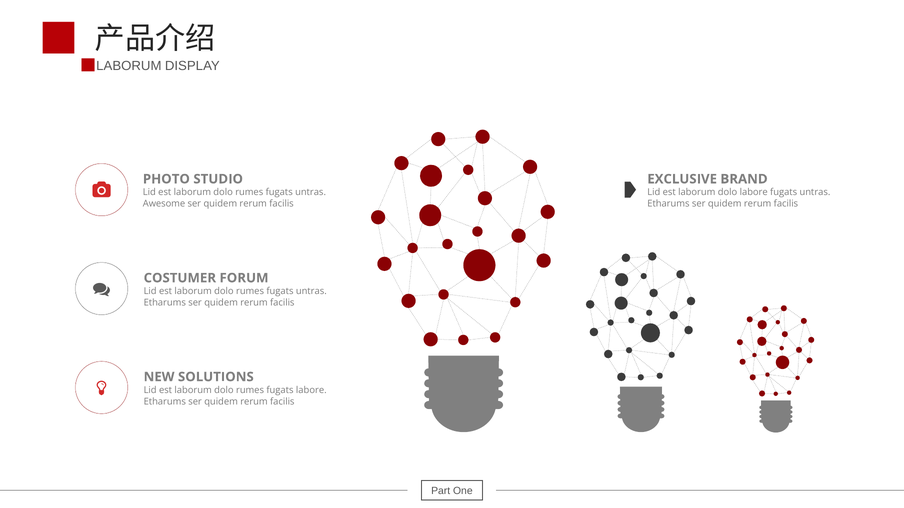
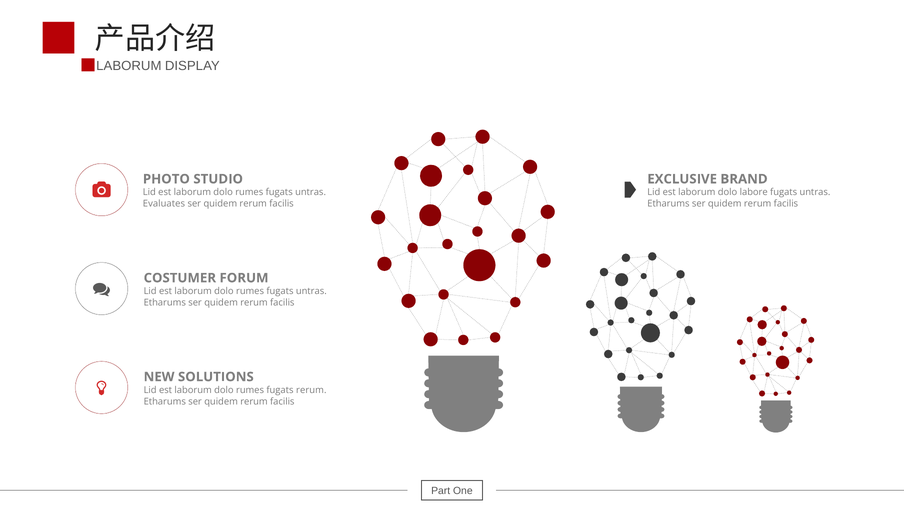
Awesome: Awesome -> Evaluates
fugats labore: labore -> rerum
